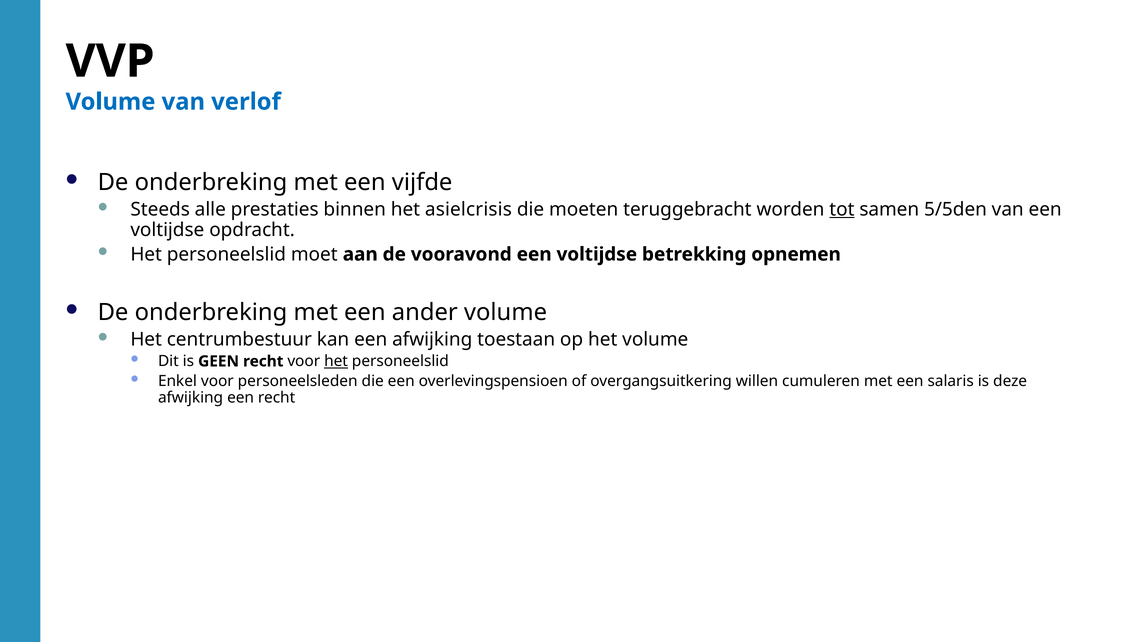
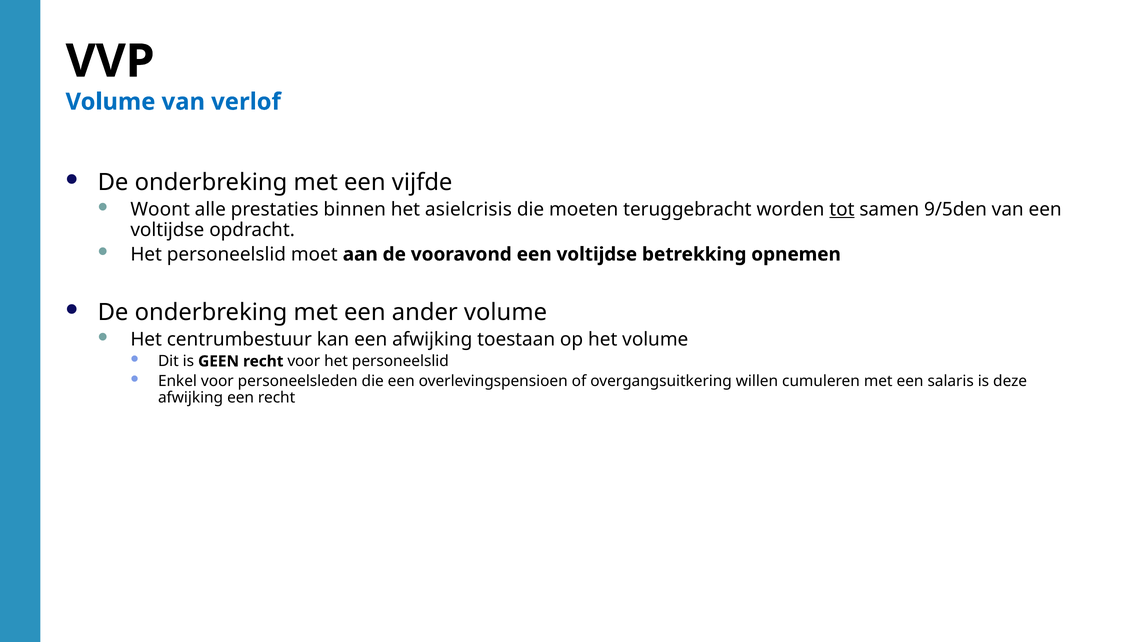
Steeds: Steeds -> Woont
5/5den: 5/5den -> 9/5den
het at (336, 361) underline: present -> none
